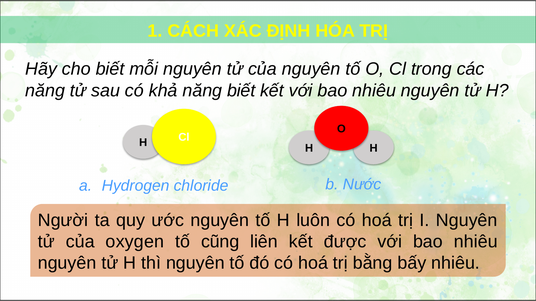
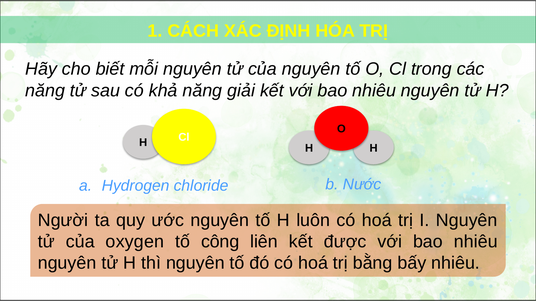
năng biết: biết -> giải
cũng: cũng -> công
